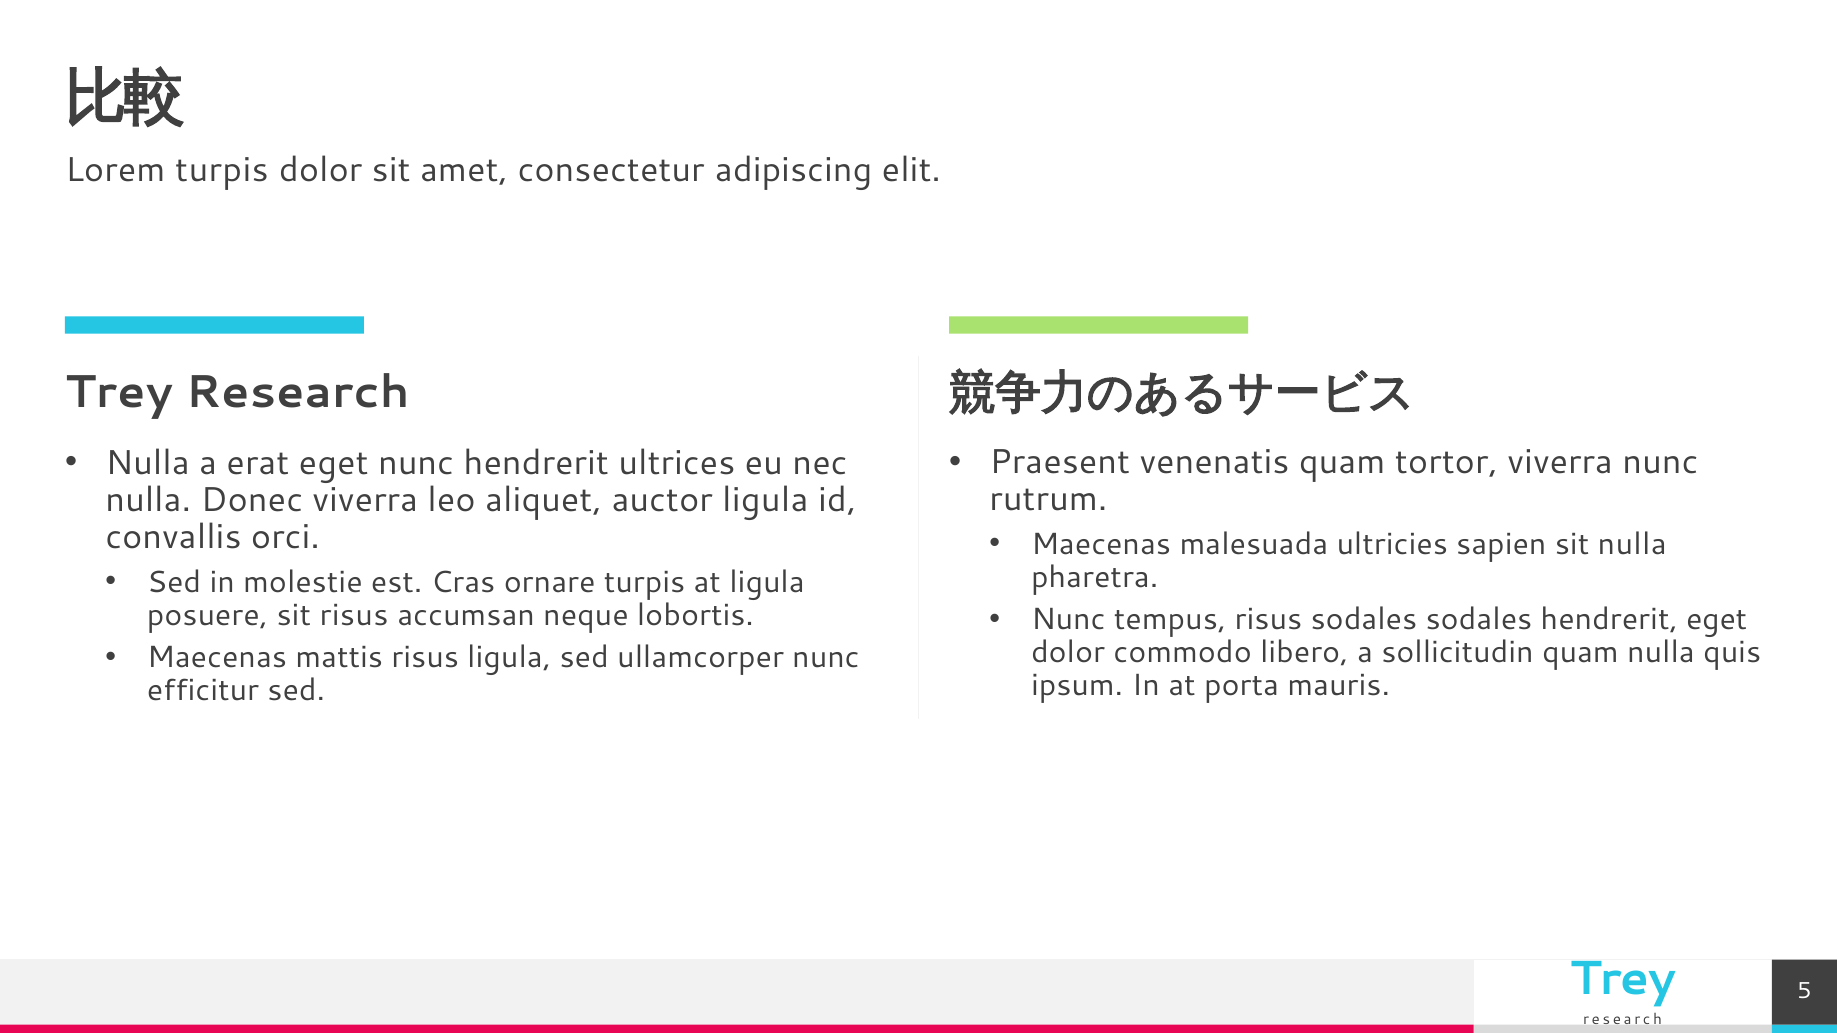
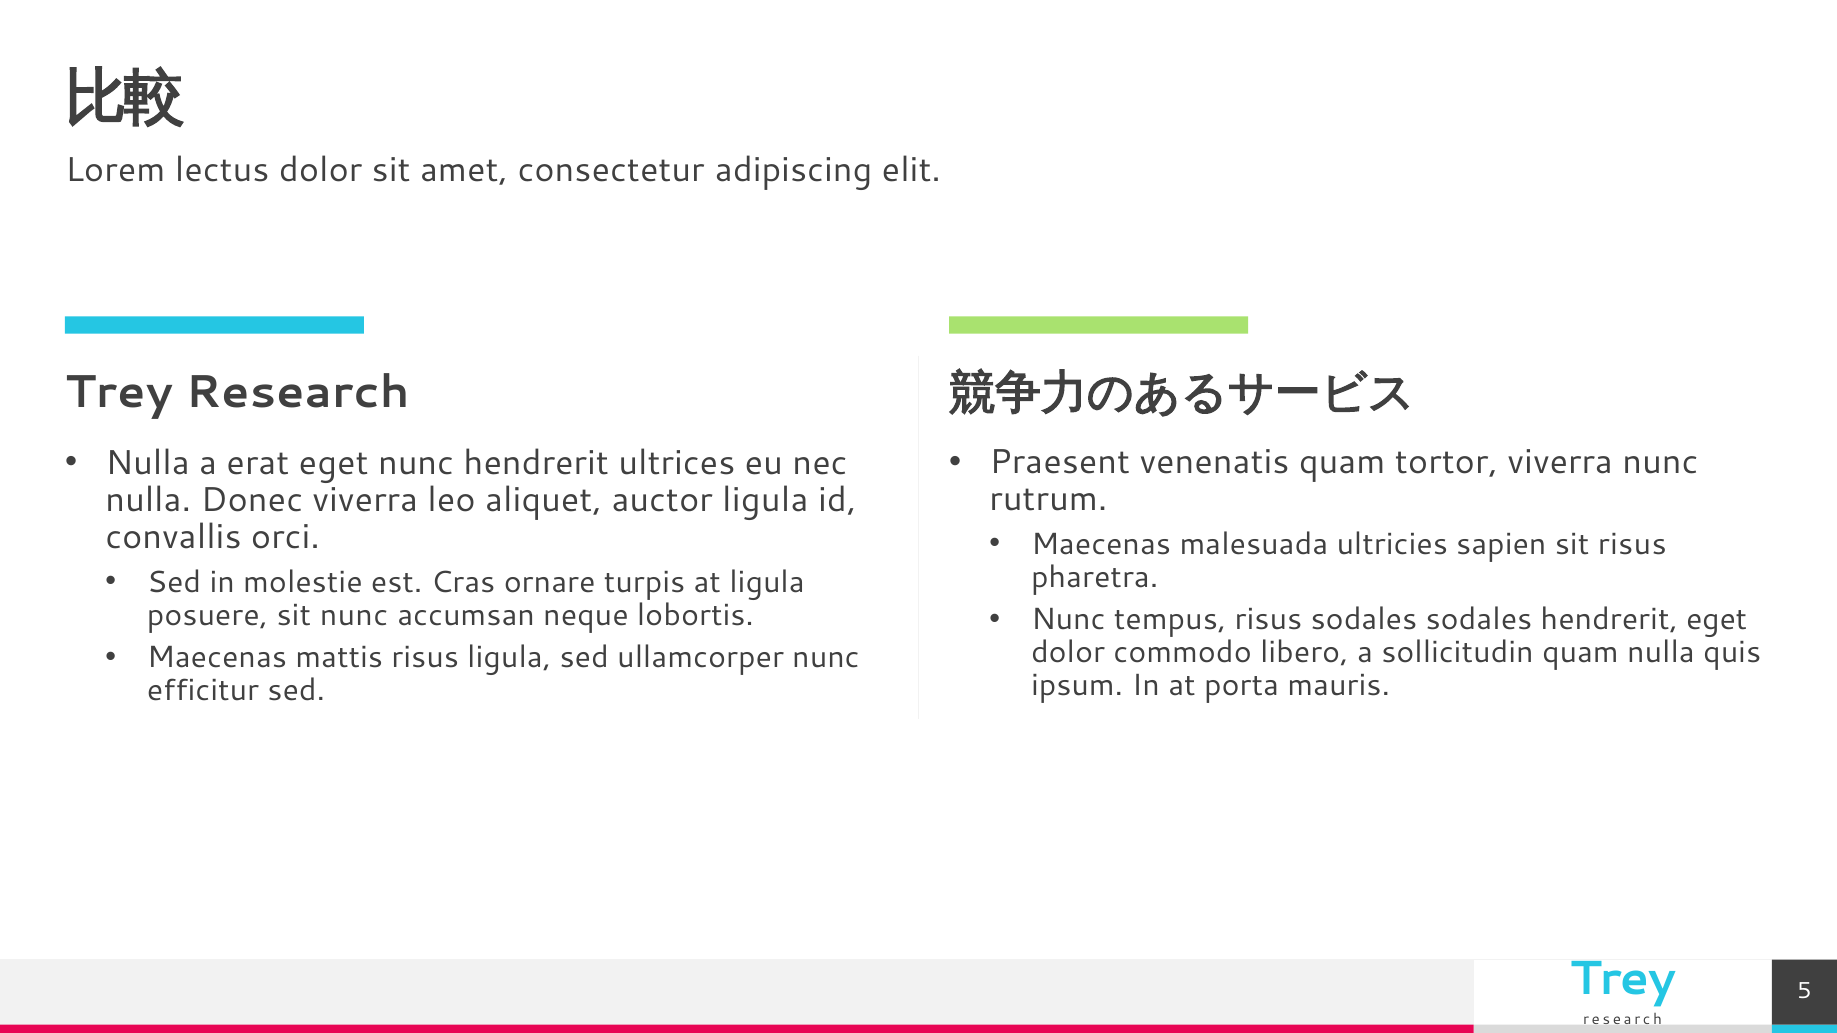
Lorem turpis: turpis -> lectus
sit nulla: nulla -> risus
sit risus: risus -> nunc
